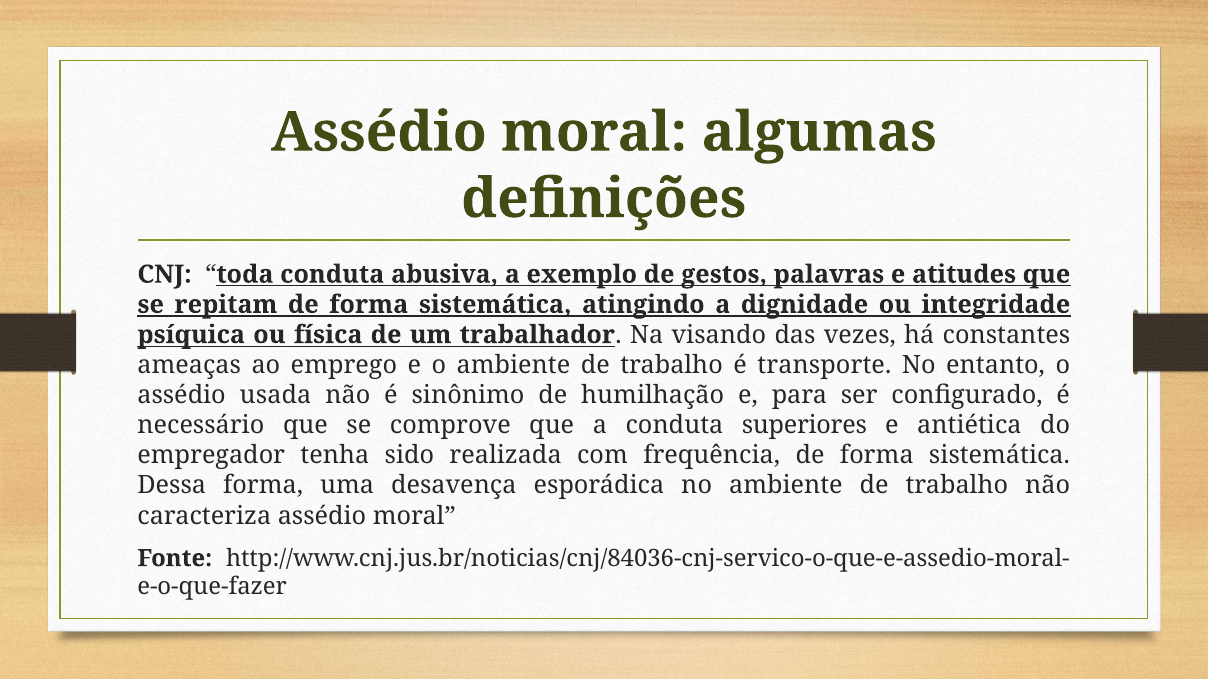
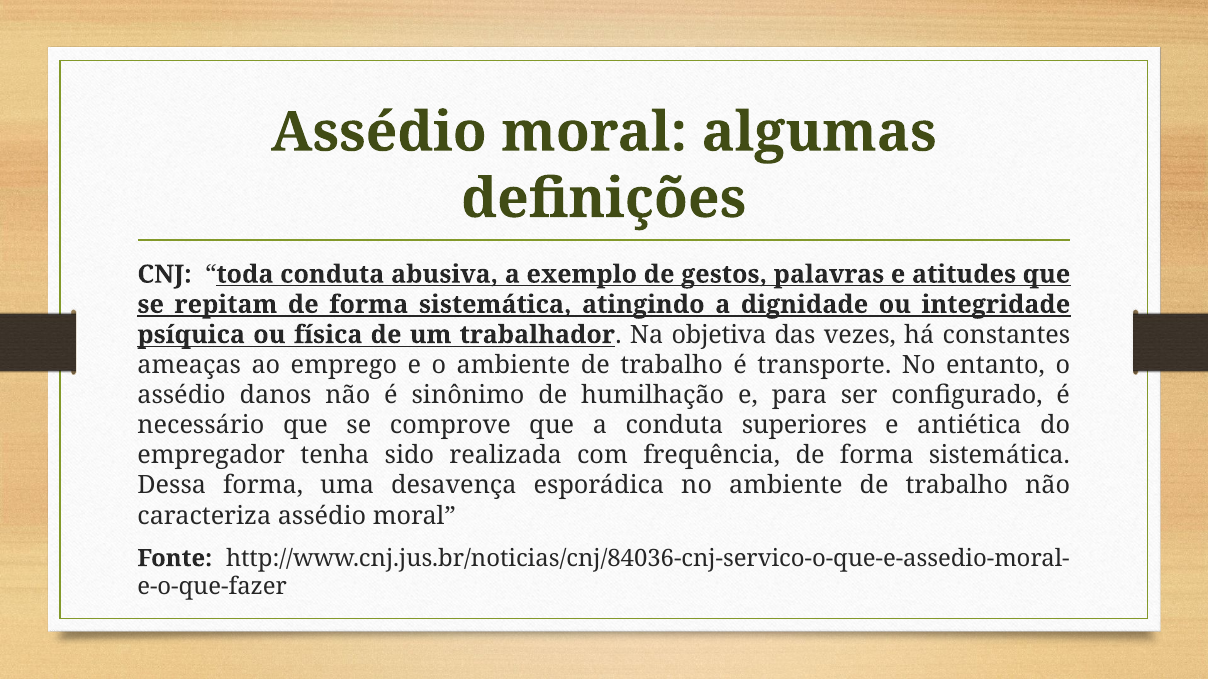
visando: visando -> objetiva
usada: usada -> danos
